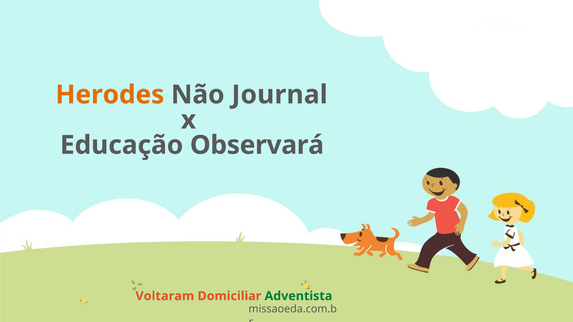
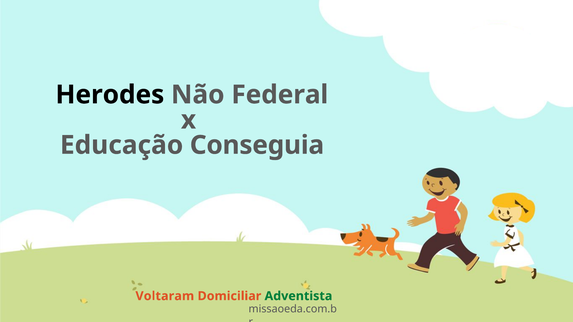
Herodes colour: orange -> black
Journal: Journal -> Federal
Observará: Observará -> Conseguia
